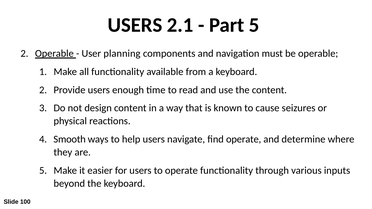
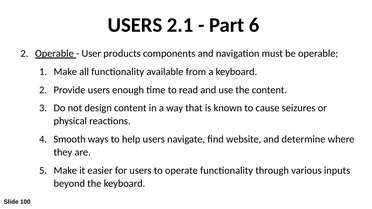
Part 5: 5 -> 6
planning: planning -> products
find operate: operate -> website
